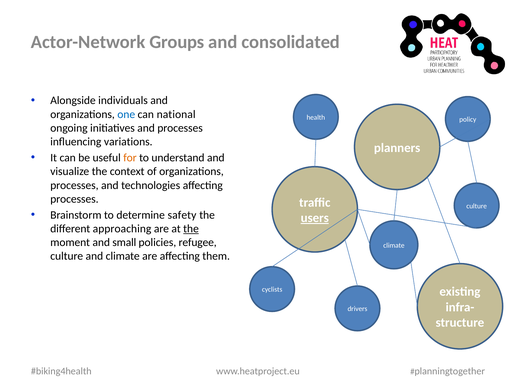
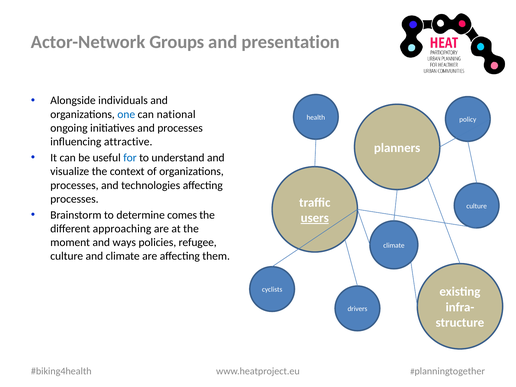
consolidated: consolidated -> presentation
variations: variations -> attractive
for colour: orange -> blue
safety: safety -> comes
the at (191, 229) underline: present -> none
small: small -> ways
